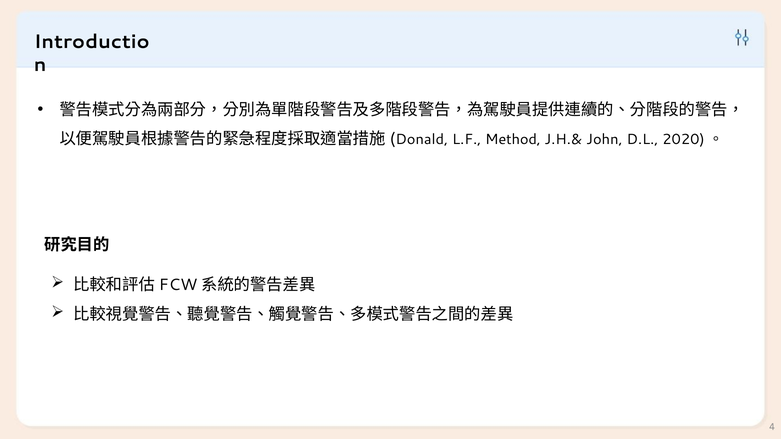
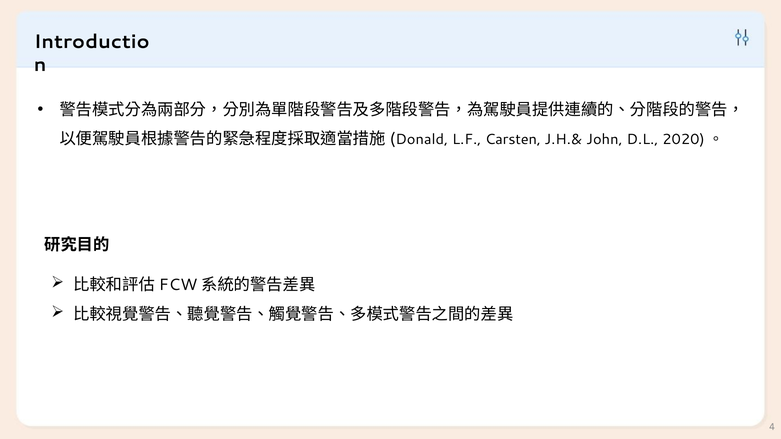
Method: Method -> Carsten
